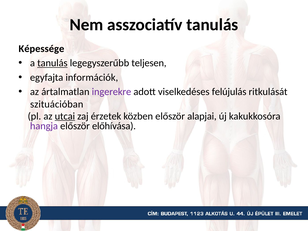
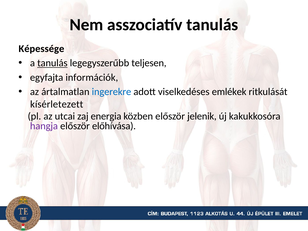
ingerekre colour: purple -> blue
felújulás: felújulás -> emlékek
szituációban: szituációban -> kísérletezett
utcai underline: present -> none
érzetek: érzetek -> energia
alapjai: alapjai -> jelenik
